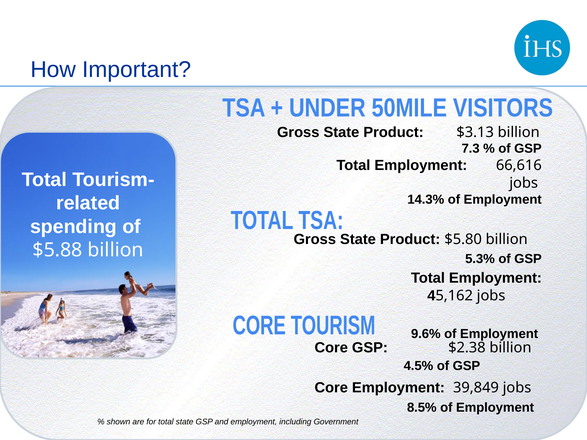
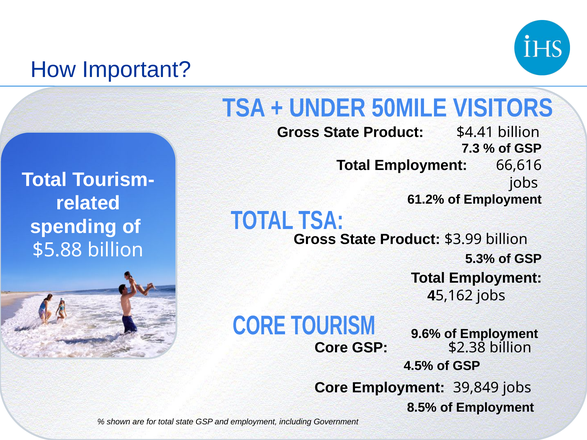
$3.13: $3.13 -> $4.41
14.3%: 14.3% -> 61.2%
$5.80: $5.80 -> $3.99
